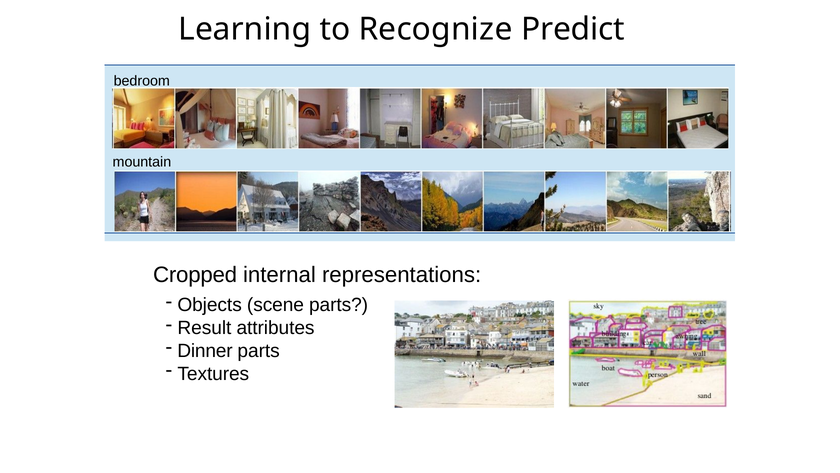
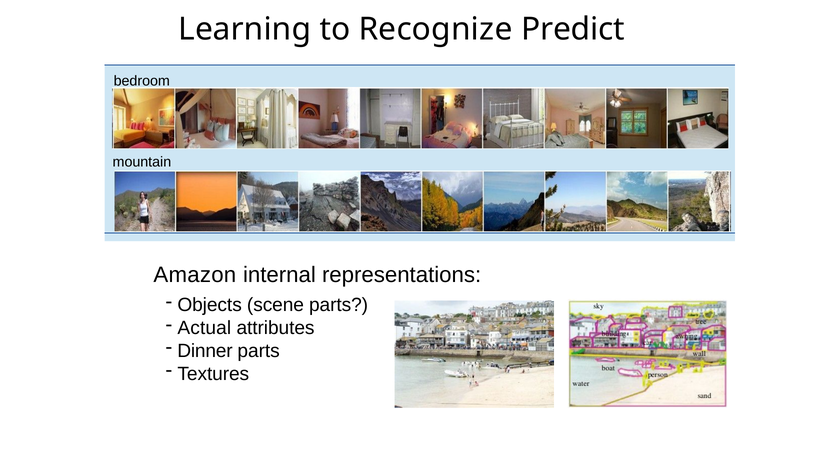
Cropped: Cropped -> Amazon
Result: Result -> Actual
